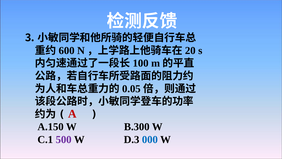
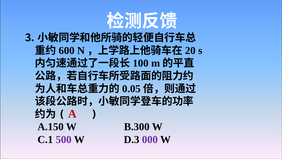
000 colour: blue -> purple
